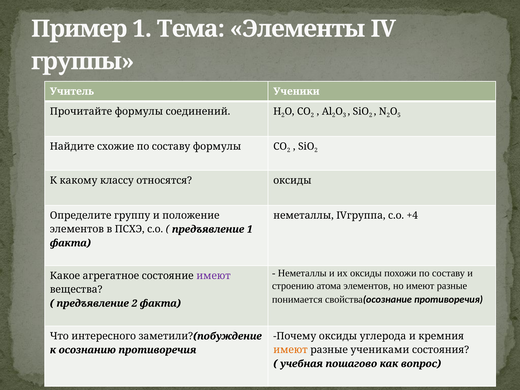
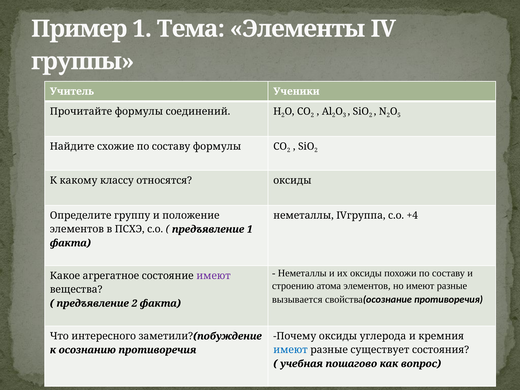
понимается: понимается -> вызывается
имеют at (290, 350) colour: orange -> blue
учениками: учениками -> существует
